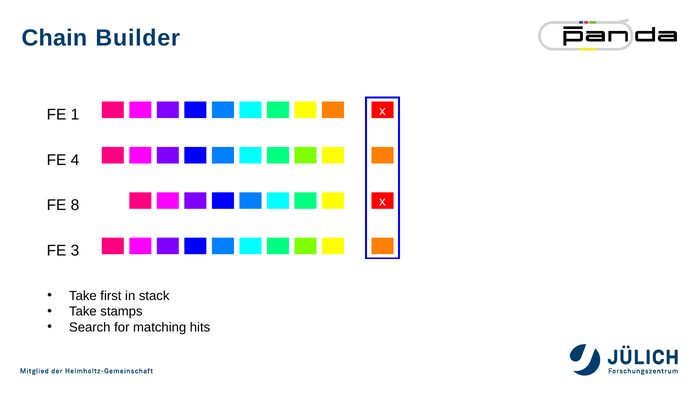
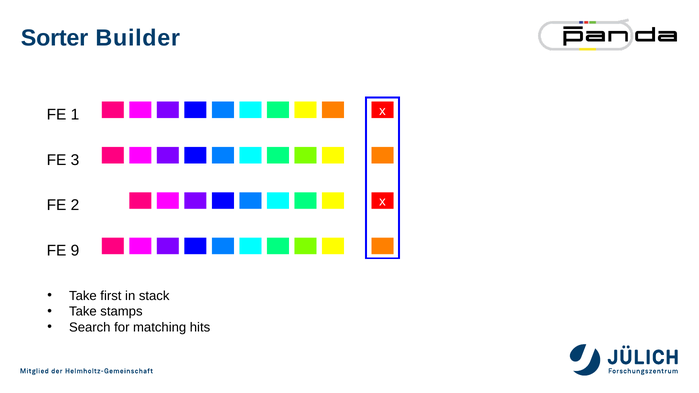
Chain: Chain -> Sorter
4: 4 -> 3
8: 8 -> 2
3: 3 -> 9
